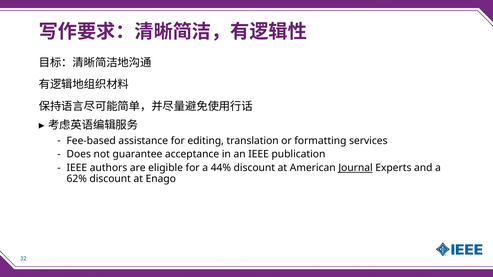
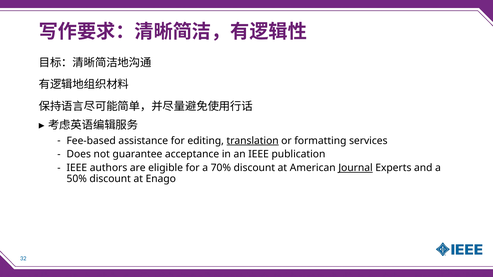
translation underline: none -> present
44%: 44% -> 70%
62%: 62% -> 50%
